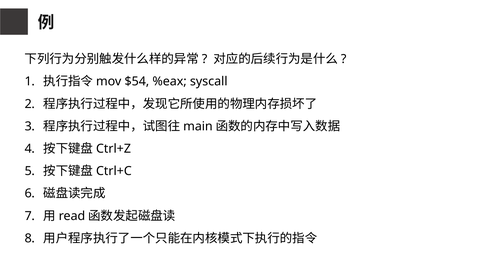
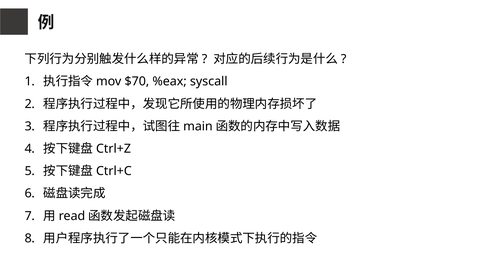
$54: $54 -> $70
